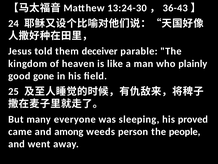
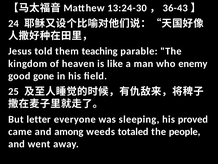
deceiver: deceiver -> teaching
plainly: plainly -> enemy
many: many -> letter
person: person -> totaled
